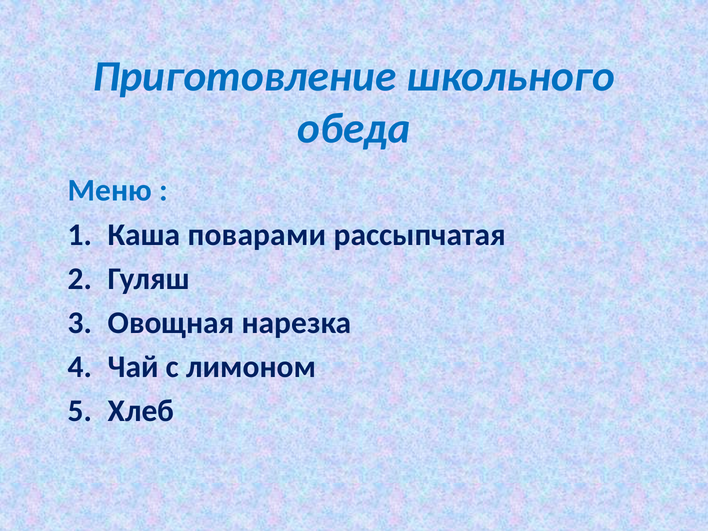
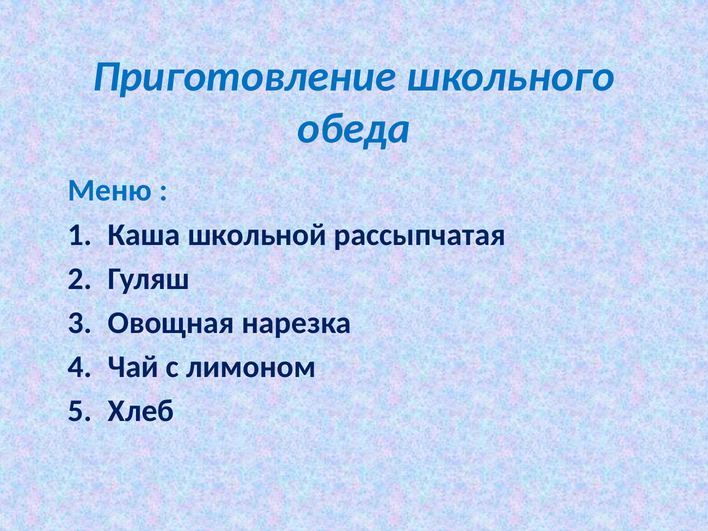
поварами: поварами -> школьной
